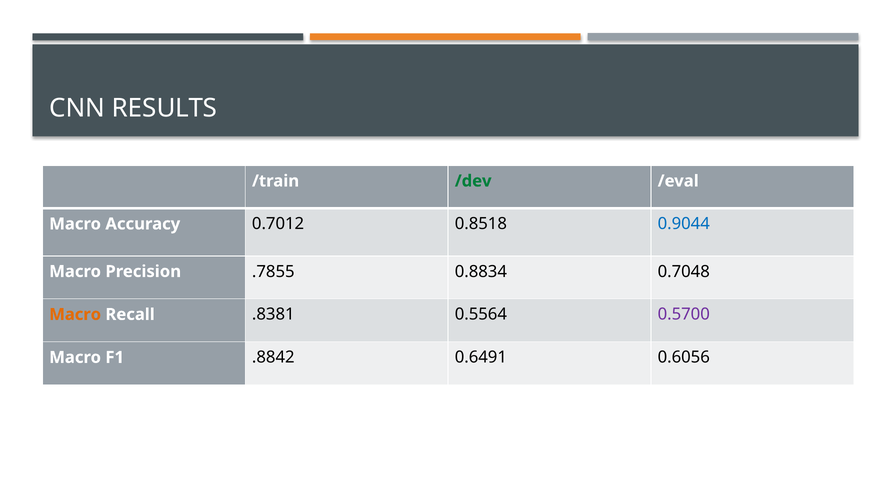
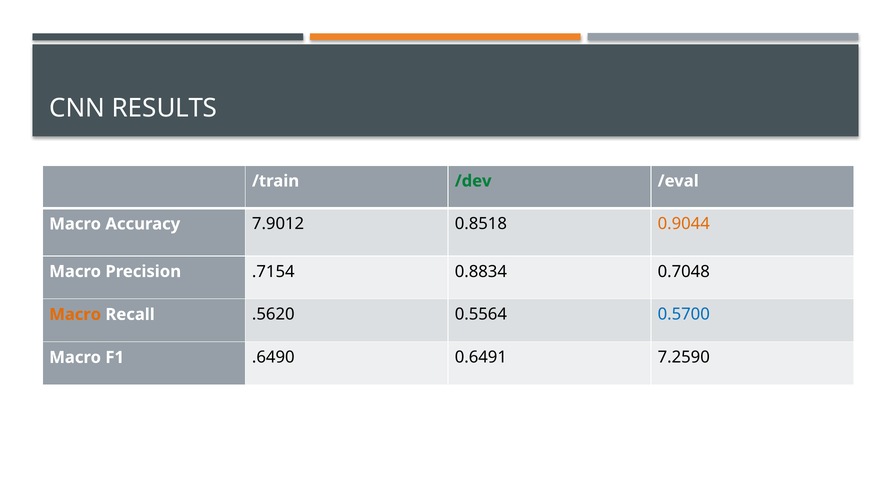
0.7012: 0.7012 -> 7.9012
0.9044 colour: blue -> orange
.7855: .7855 -> .7154
.8381: .8381 -> .5620
0.5700 colour: purple -> blue
.8842: .8842 -> .6490
0.6056: 0.6056 -> 7.2590
